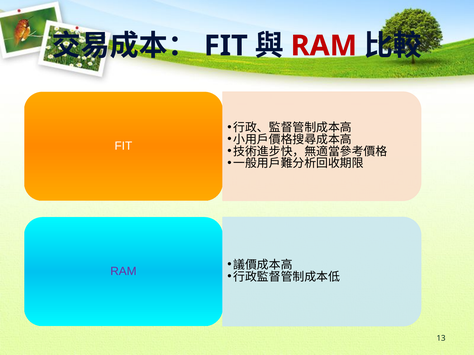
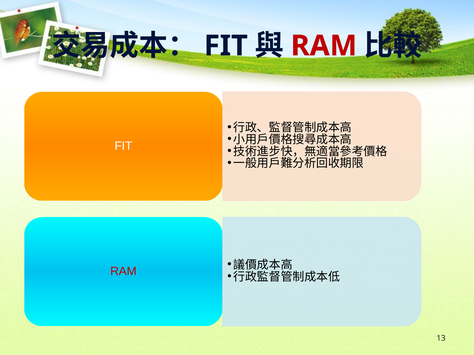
RAM at (123, 272) colour: purple -> red
